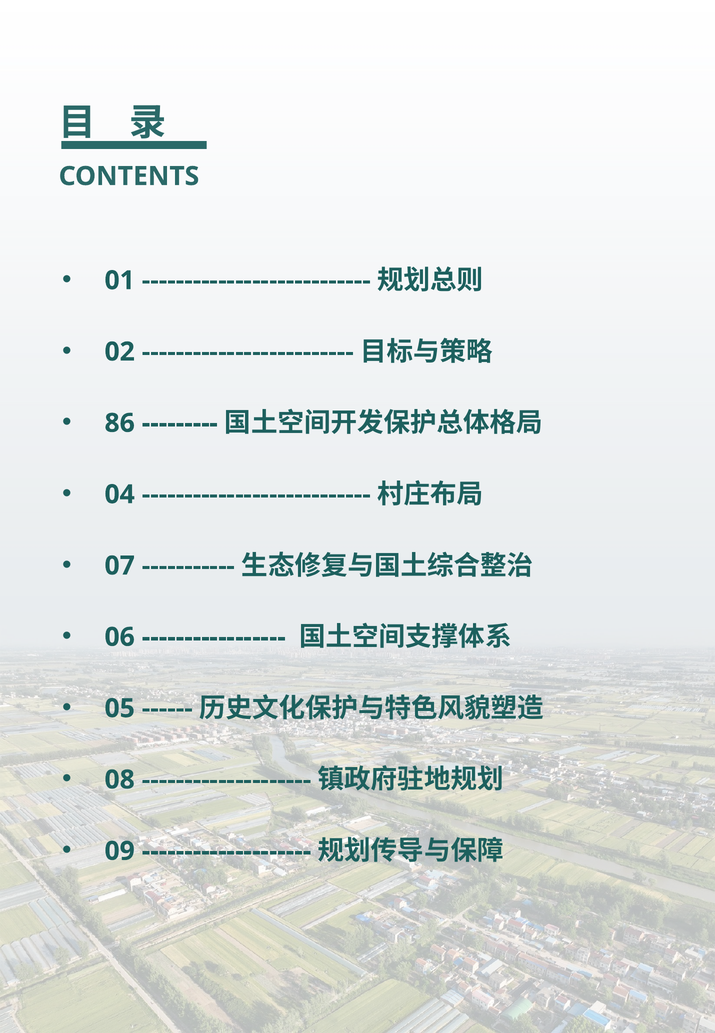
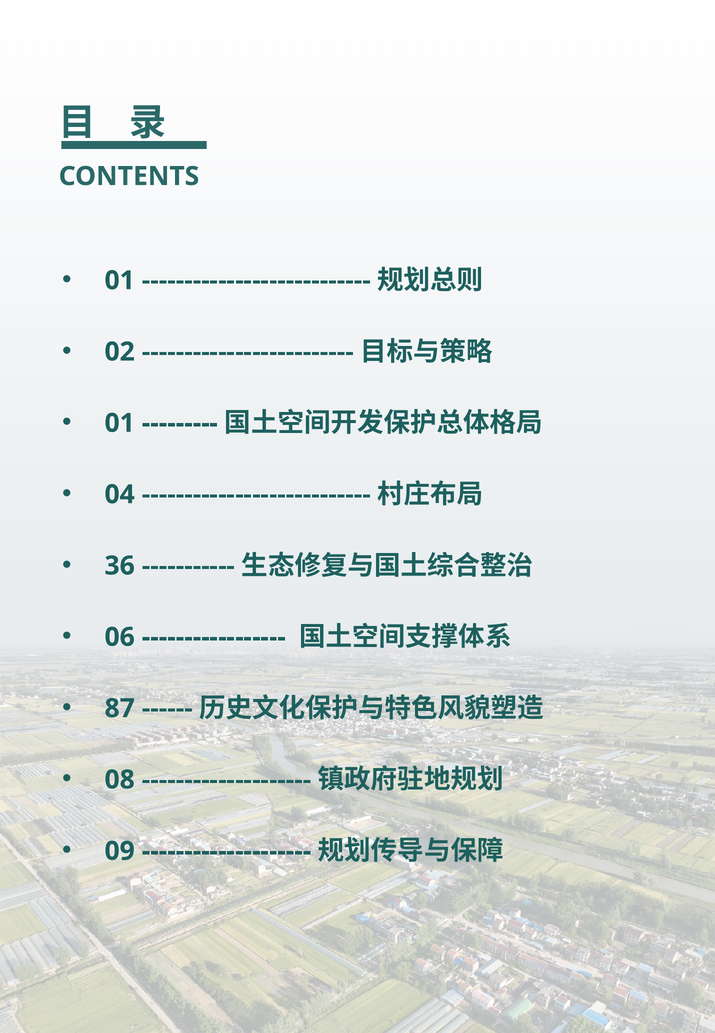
86 at (120, 423): 86 -> 01
07: 07 -> 36
05: 05 -> 87
